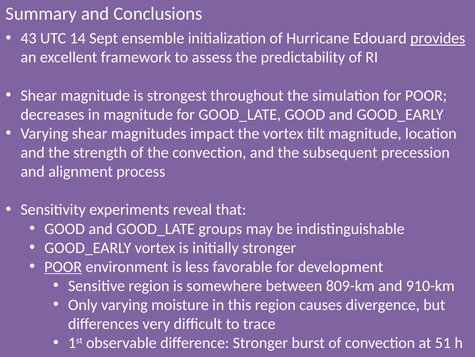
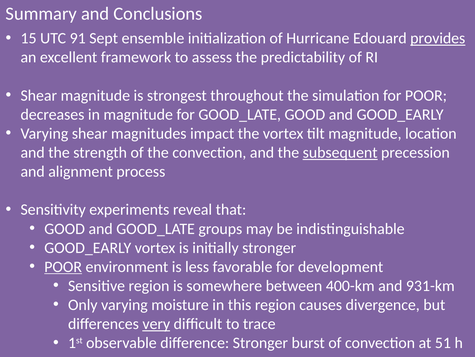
43: 43 -> 15
14: 14 -> 91
subsequent underline: none -> present
809-km: 809-km -> 400-km
910-km: 910-km -> 931-km
very underline: none -> present
